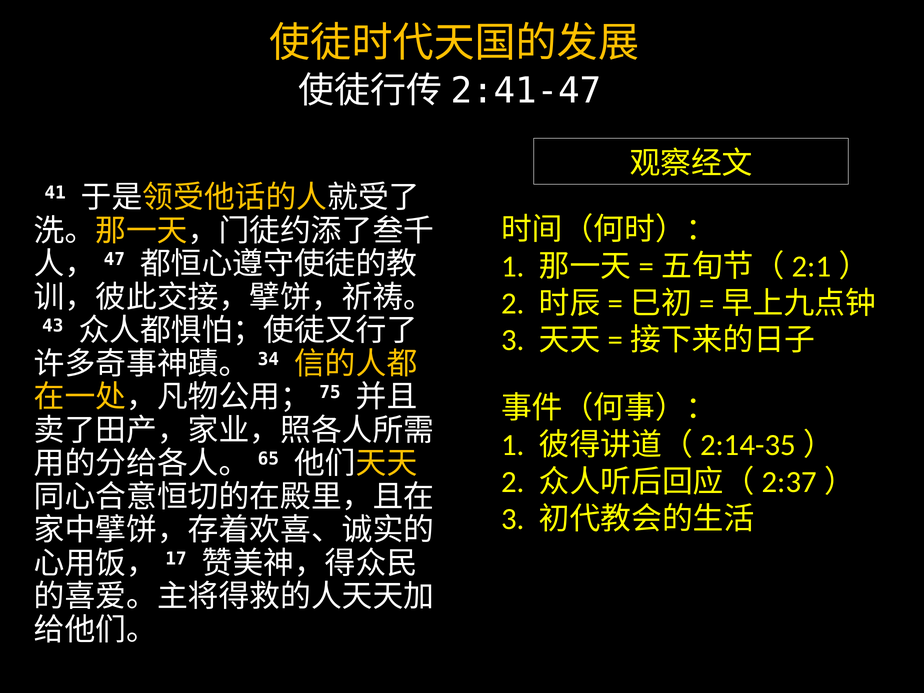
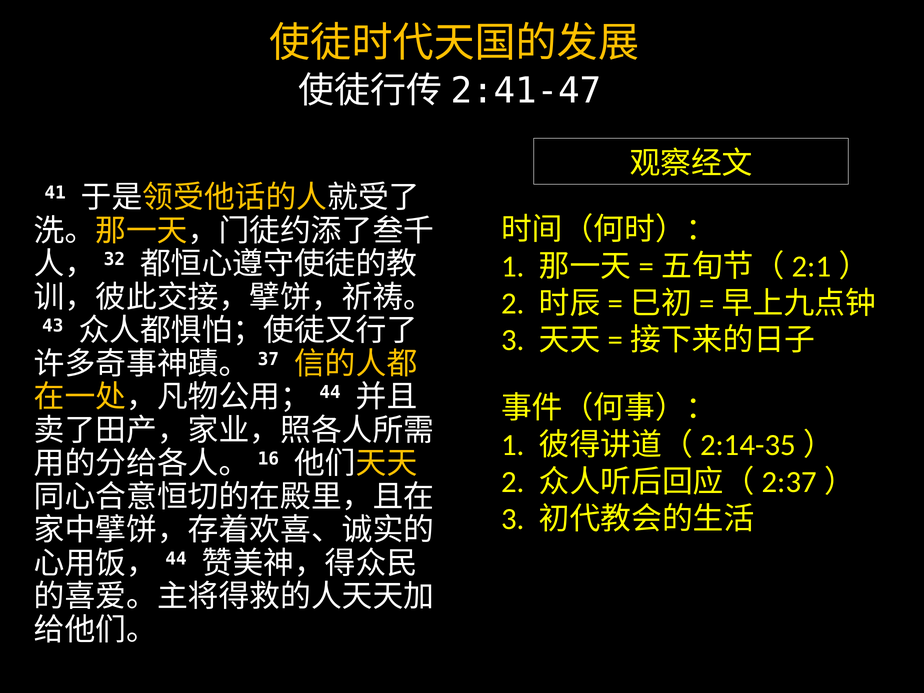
47: 47 -> 32
34: 34 -> 37
75 at (330, 392): 75 -> 44
65: 65 -> 16
17 at (176, 559): 17 -> 44
